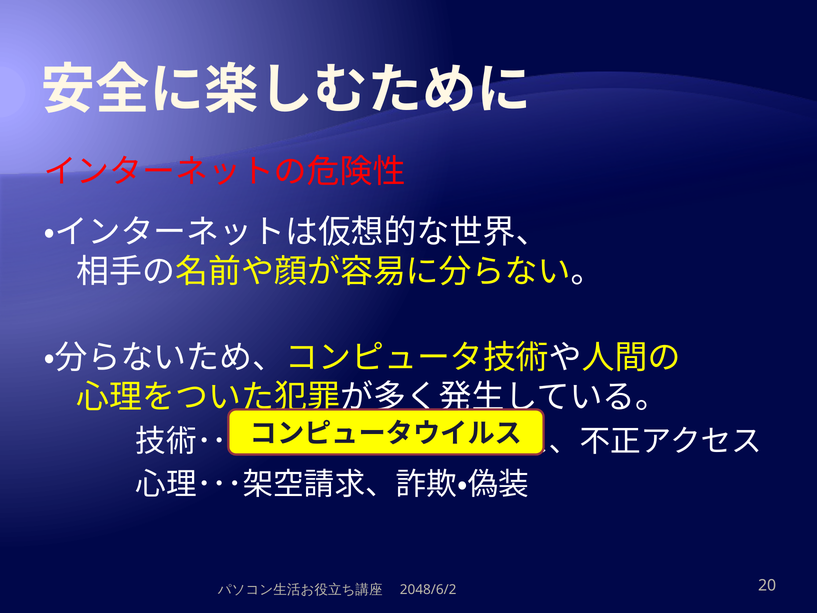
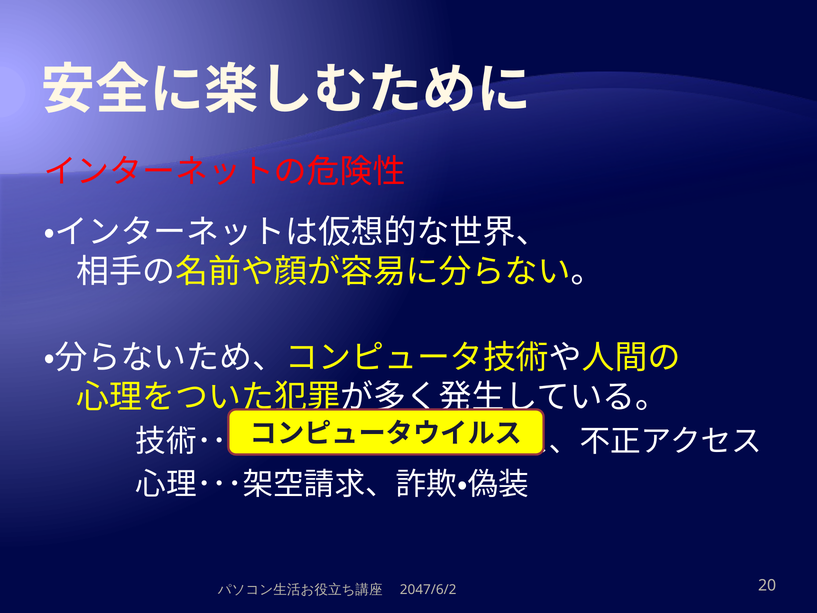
2048/6/2: 2048/6/2 -> 2047/6/2
